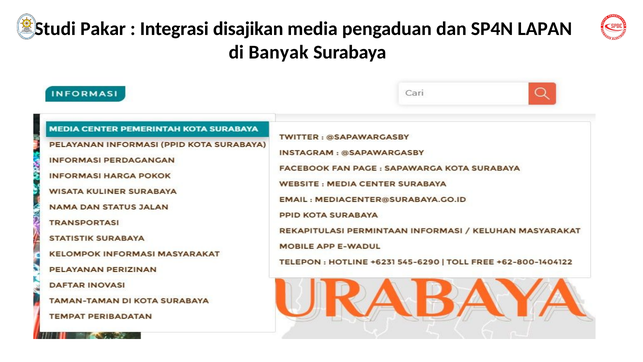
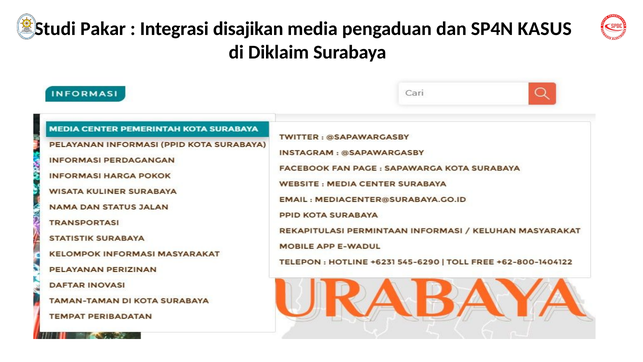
LAPAN: LAPAN -> KASUS
Banyak: Banyak -> Diklaim
